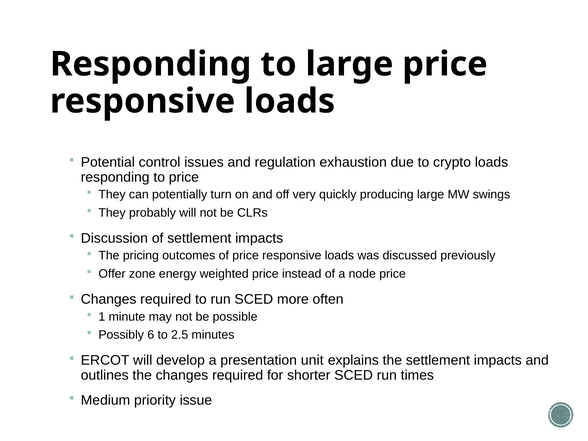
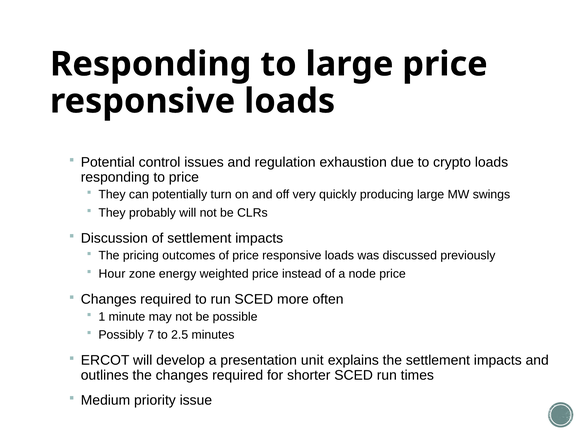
Offer: Offer -> Hour
6: 6 -> 7
